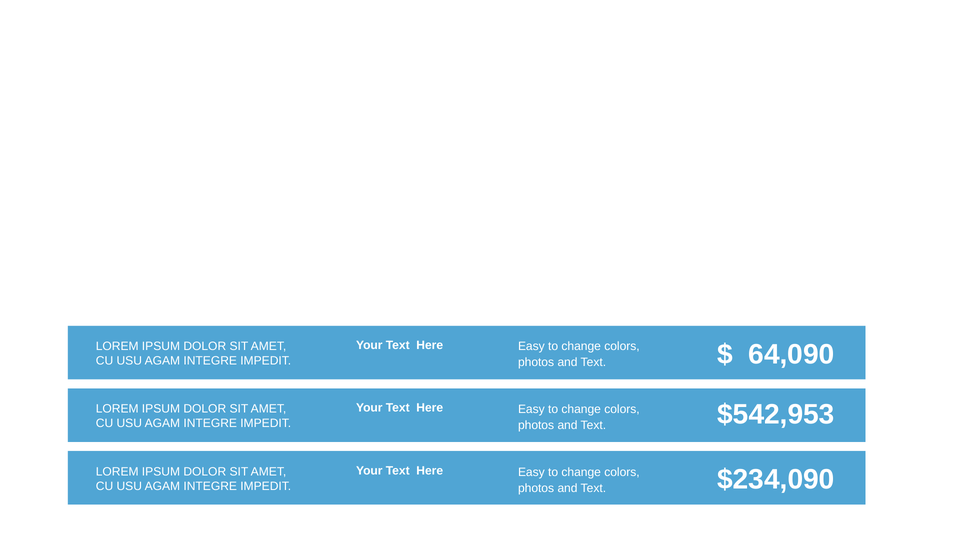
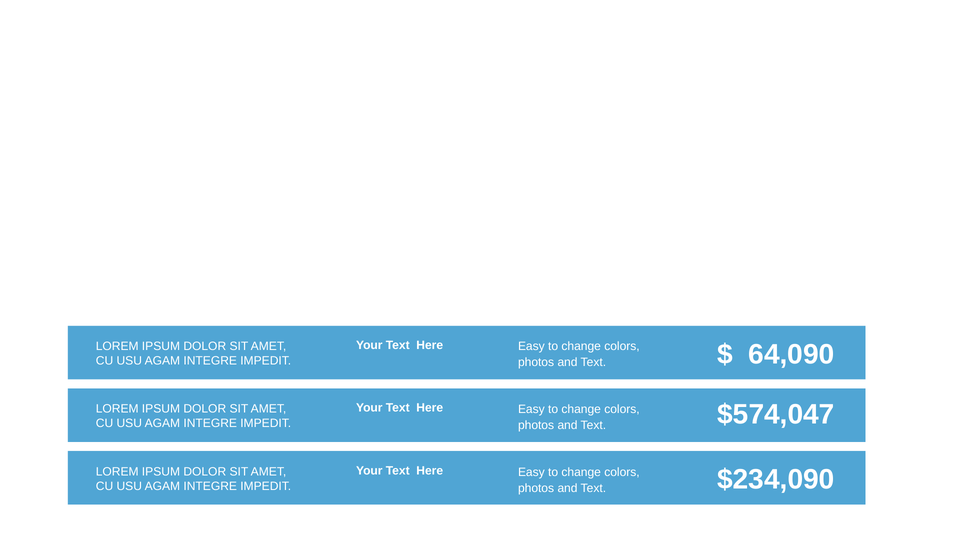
$542,953: $542,953 -> $574,047
